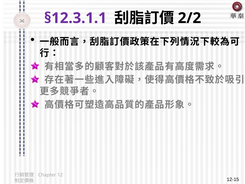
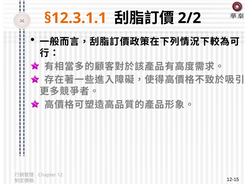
§12.3.1.1 colour: purple -> orange
